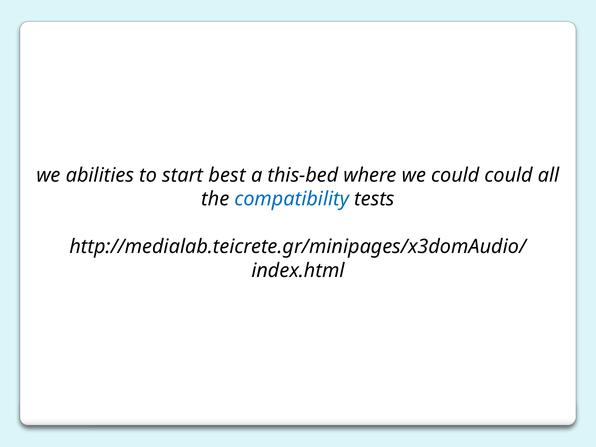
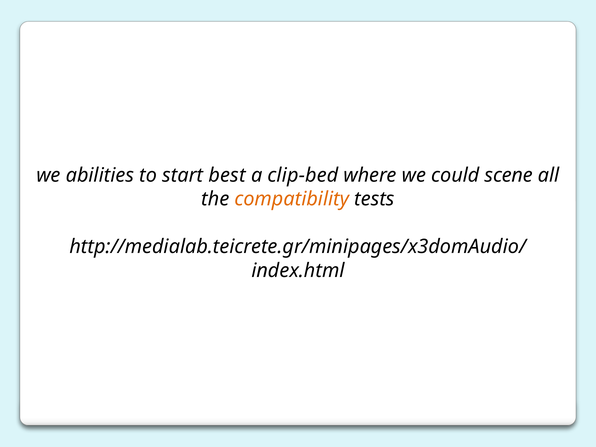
this-bed: this-bed -> clip-bed
could could: could -> scene
compatibility colour: blue -> orange
